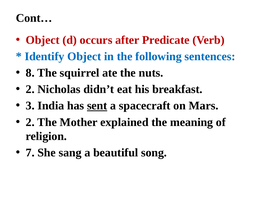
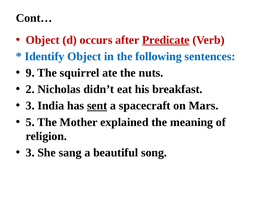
Predicate underline: none -> present
8: 8 -> 9
2 at (30, 122): 2 -> 5
7 at (30, 153): 7 -> 3
